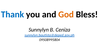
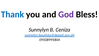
God colour: orange -> purple
